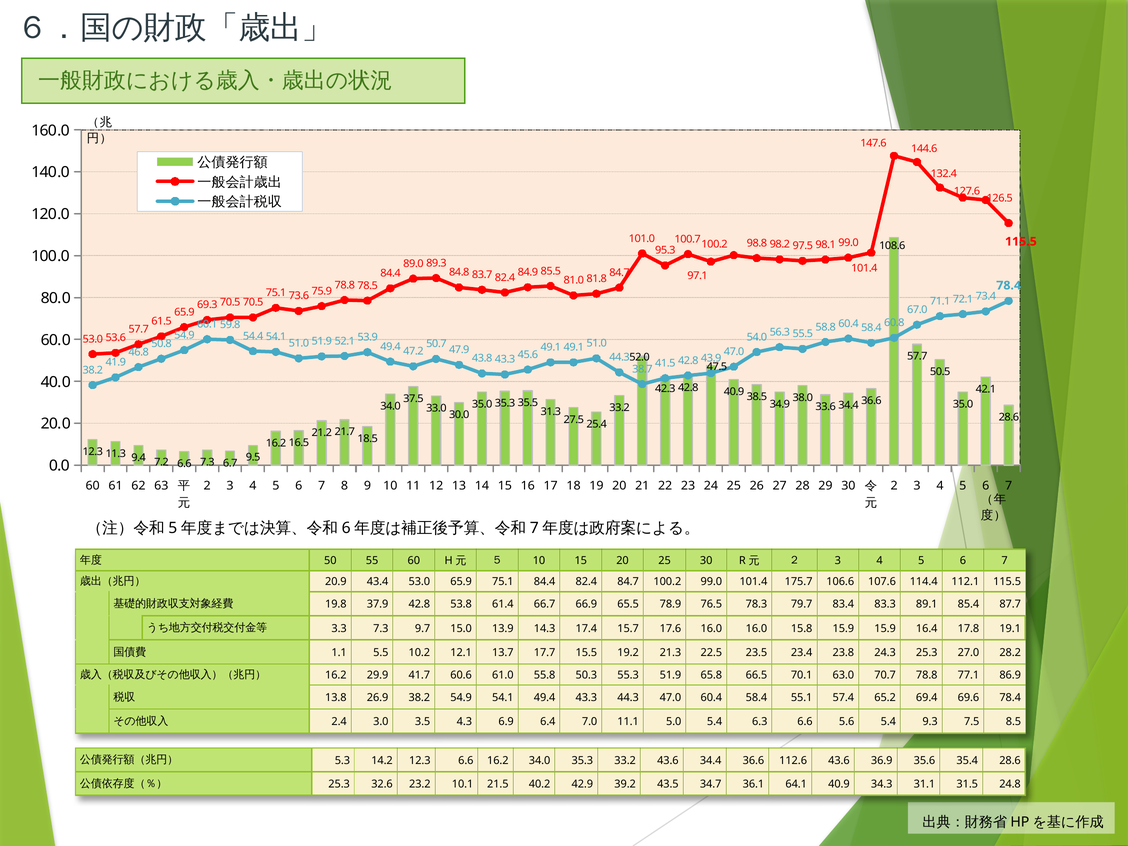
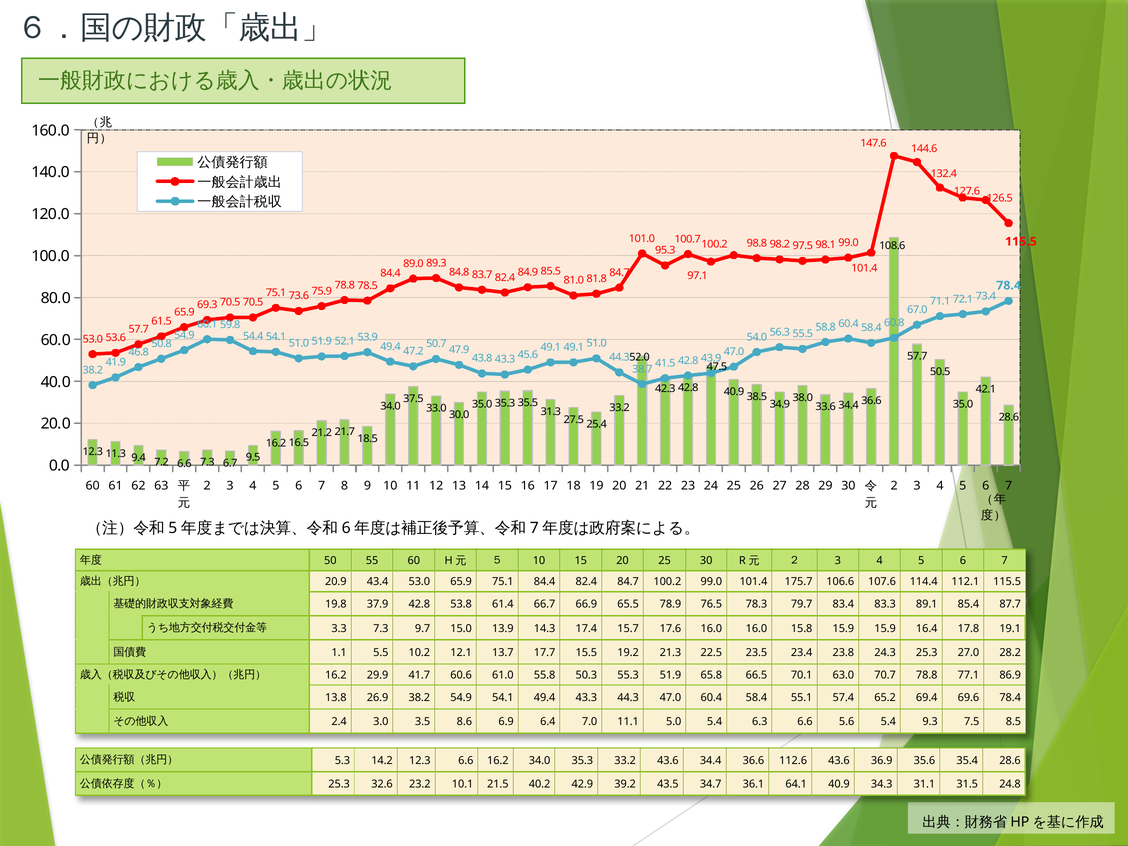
4.3: 4.3 -> 8.6
